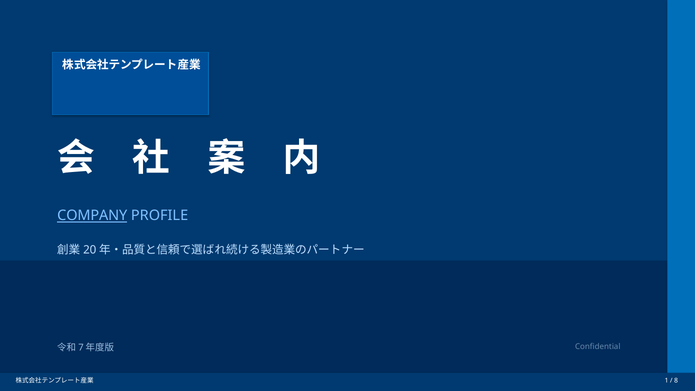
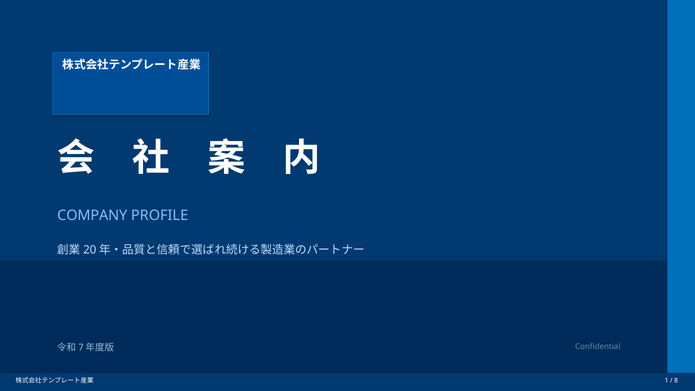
COMPANY underline: present -> none
